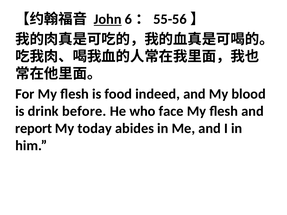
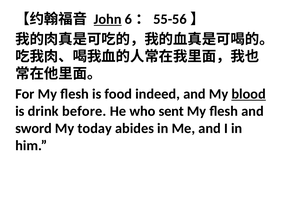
blood underline: none -> present
face: face -> sent
report: report -> sword
